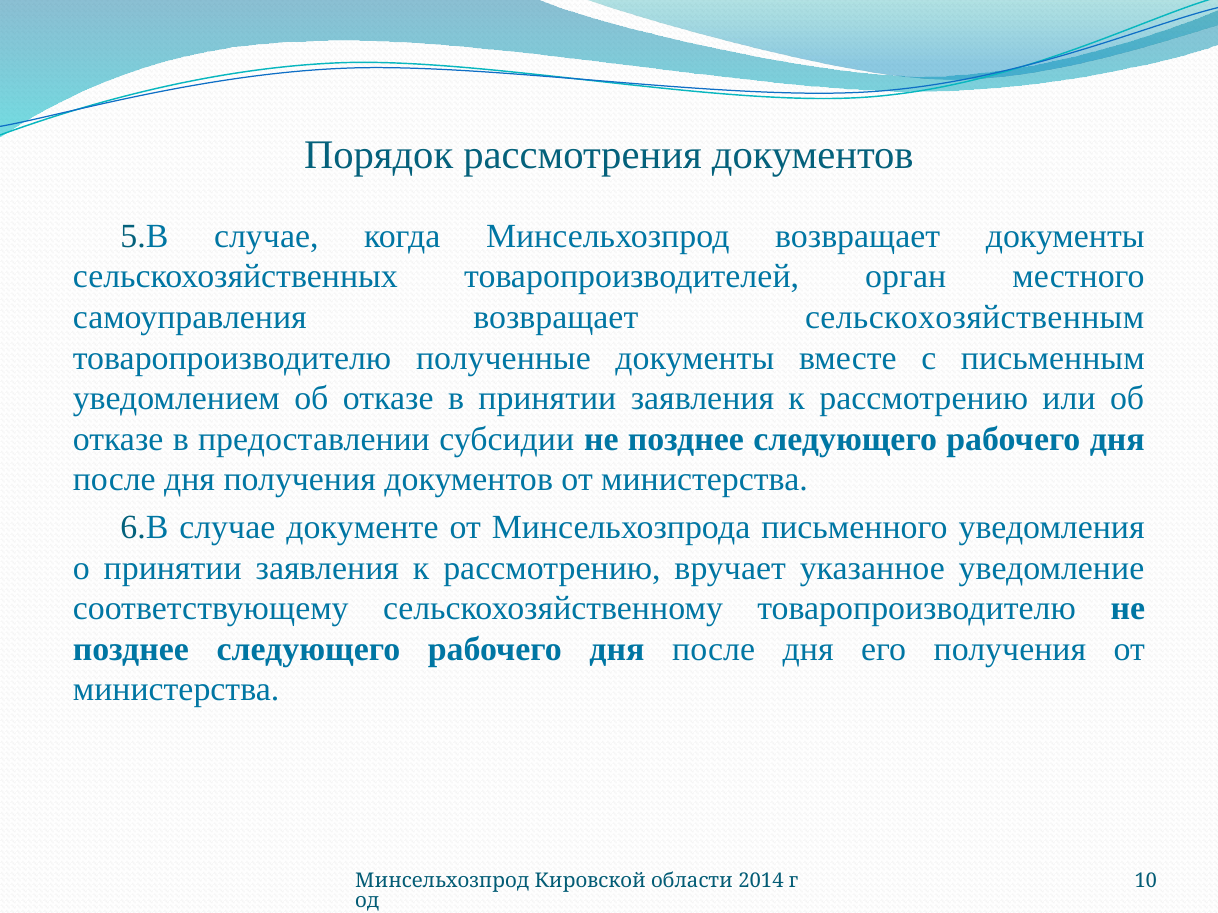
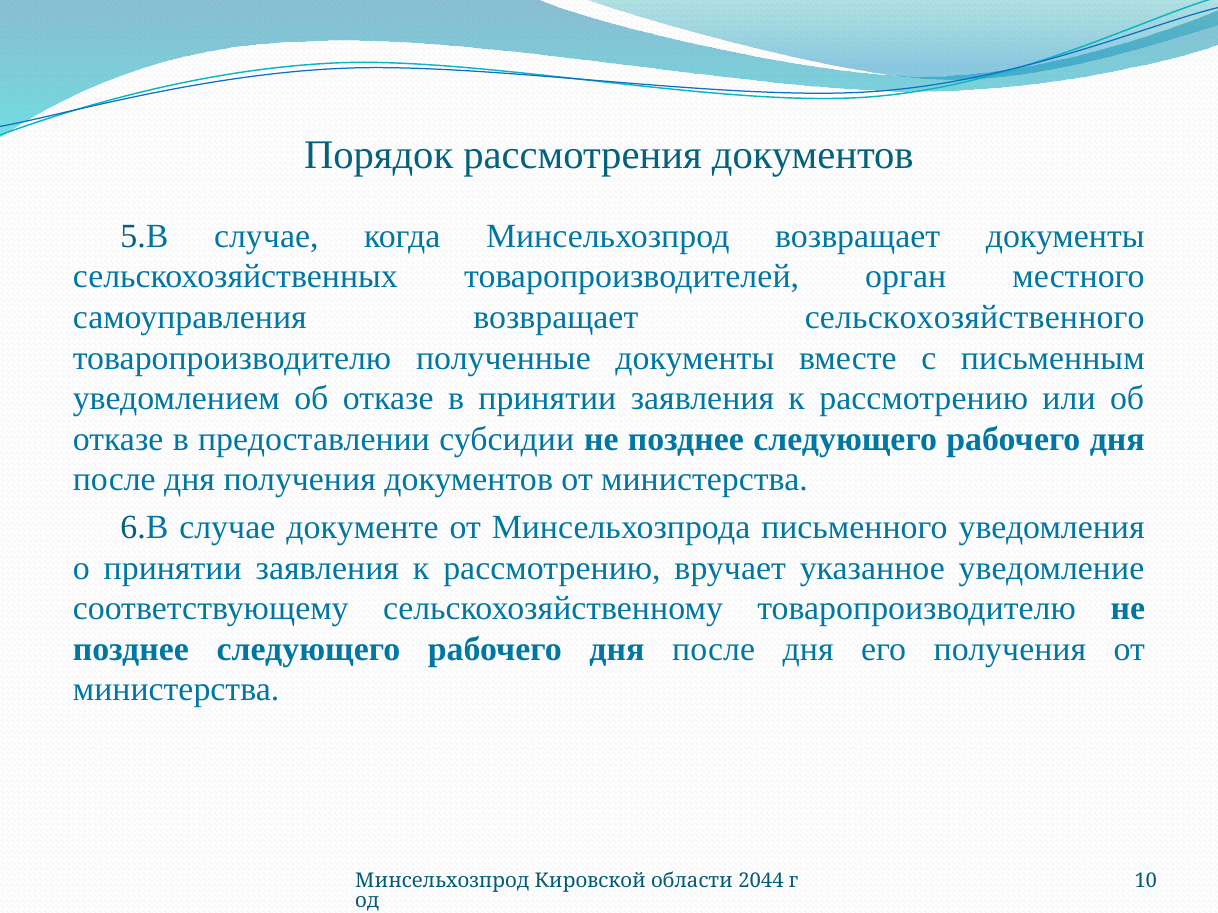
сельскохозяйственным: сельскохозяйственным -> сельскохозяйственного
2014: 2014 -> 2044
